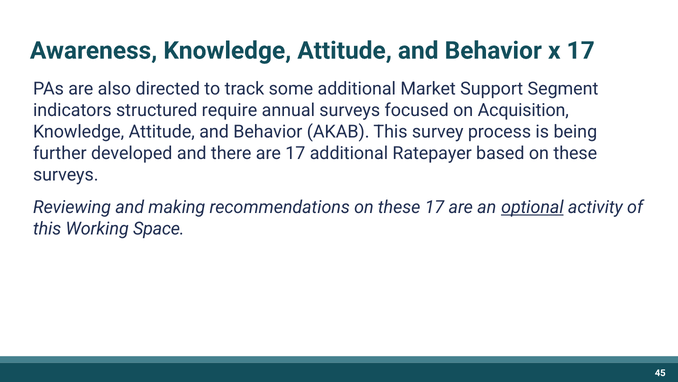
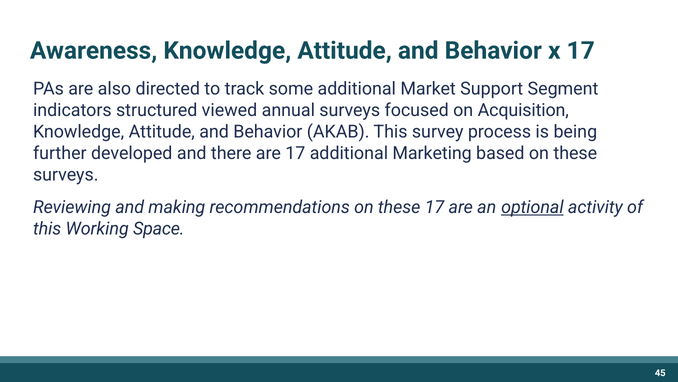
require: require -> viewed
Ratepayer: Ratepayer -> Marketing
